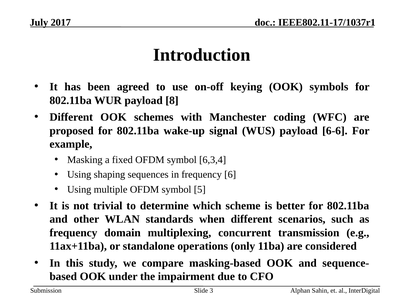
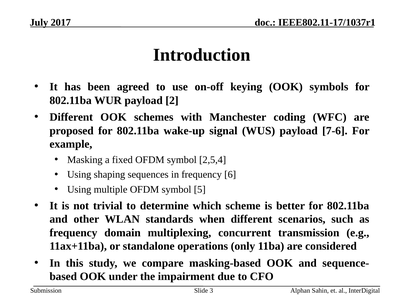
8: 8 -> 2
6-6: 6-6 -> 7-6
6,3,4: 6,3,4 -> 2,5,4
